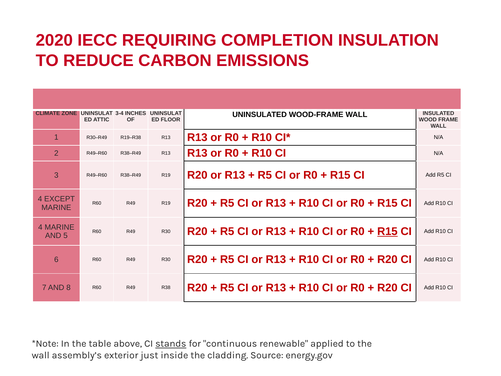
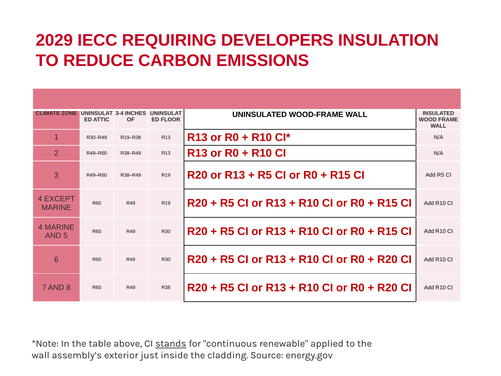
2020: 2020 -> 2029
COMPLETION: COMPLETION -> DEVELOPERS
R15 at (387, 231) underline: present -> none
